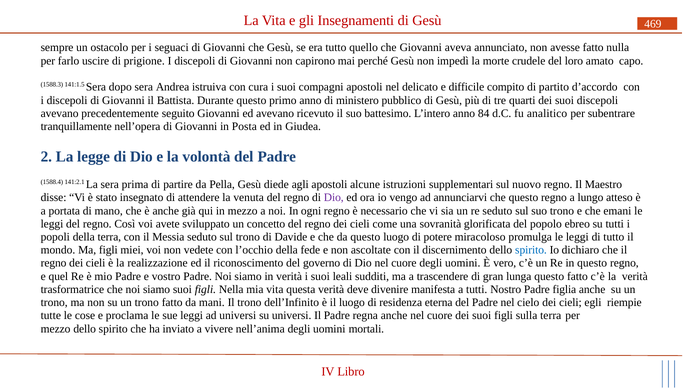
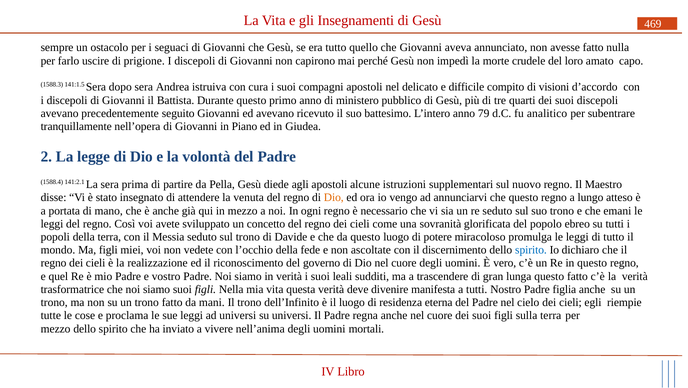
partito: partito -> visioni
84: 84 -> 79
Posta: Posta -> Piano
Dio at (334, 197) colour: purple -> orange
